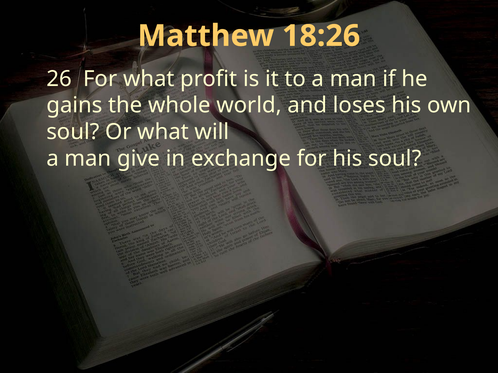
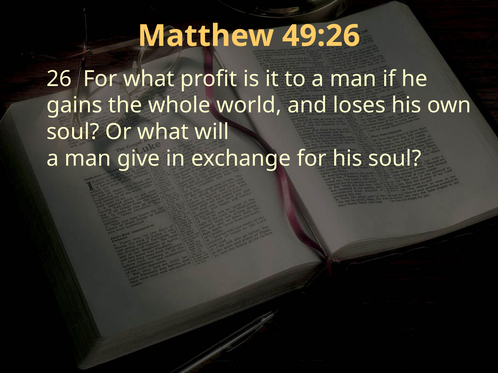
18:26: 18:26 -> 49:26
